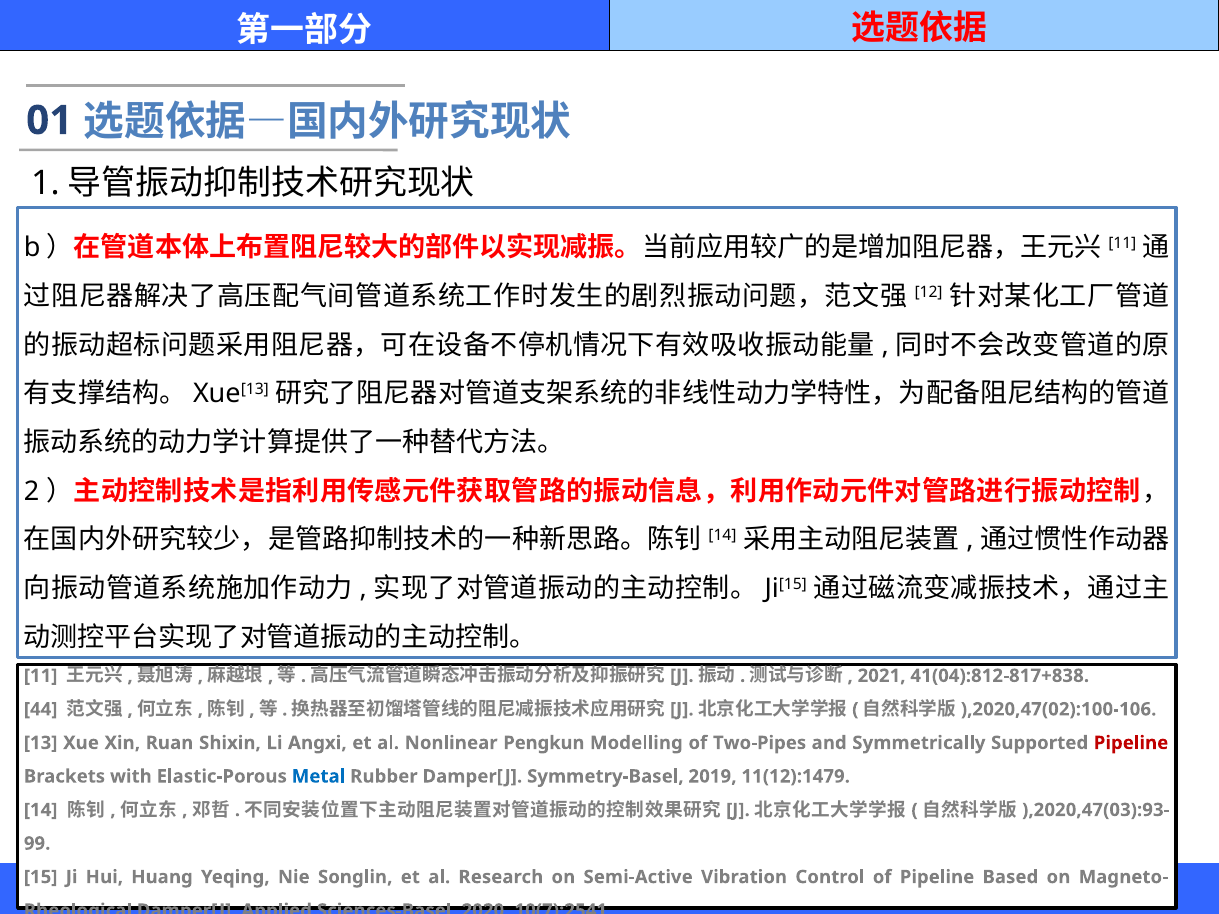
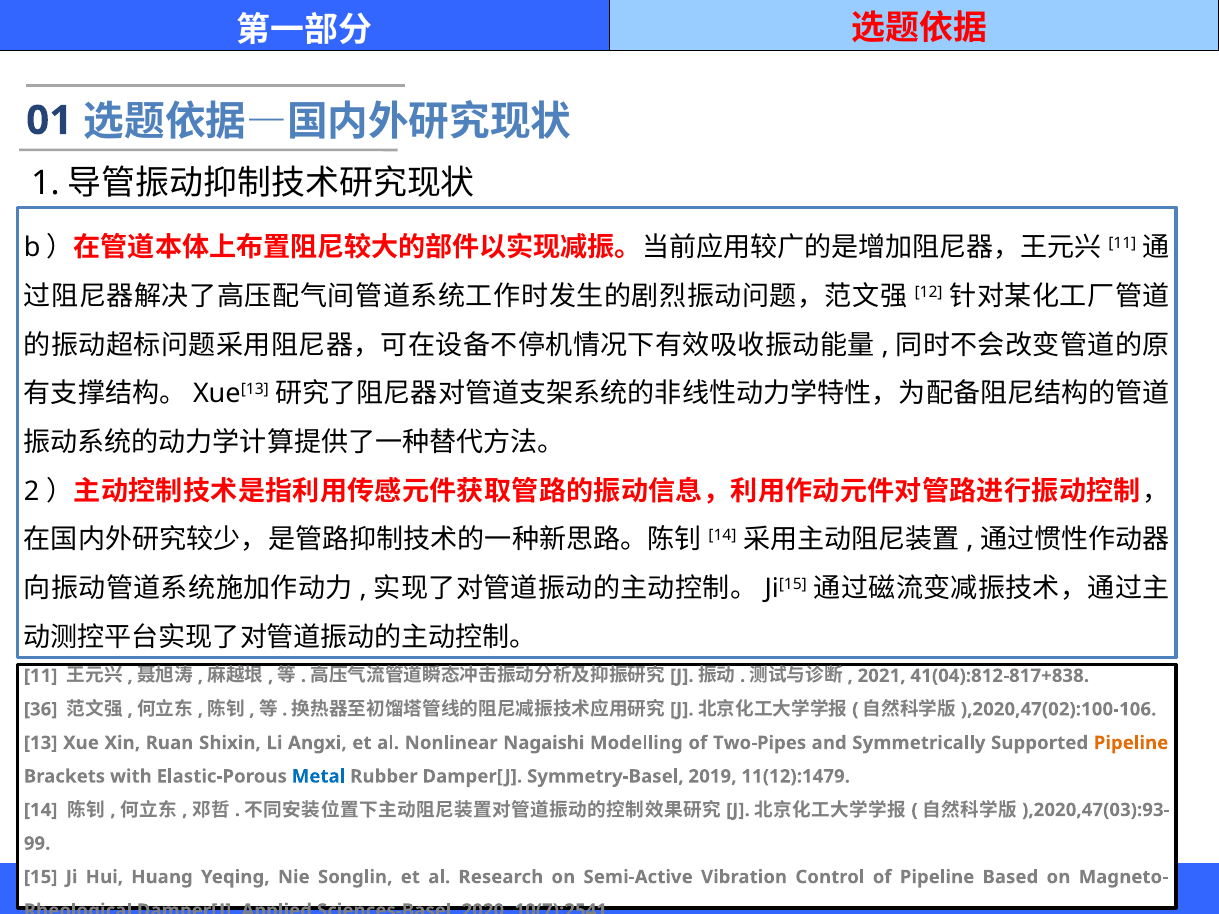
44: 44 -> 36
Pengkun: Pengkun -> Nagaishi
Pipeline at (1131, 743) colour: red -> orange
